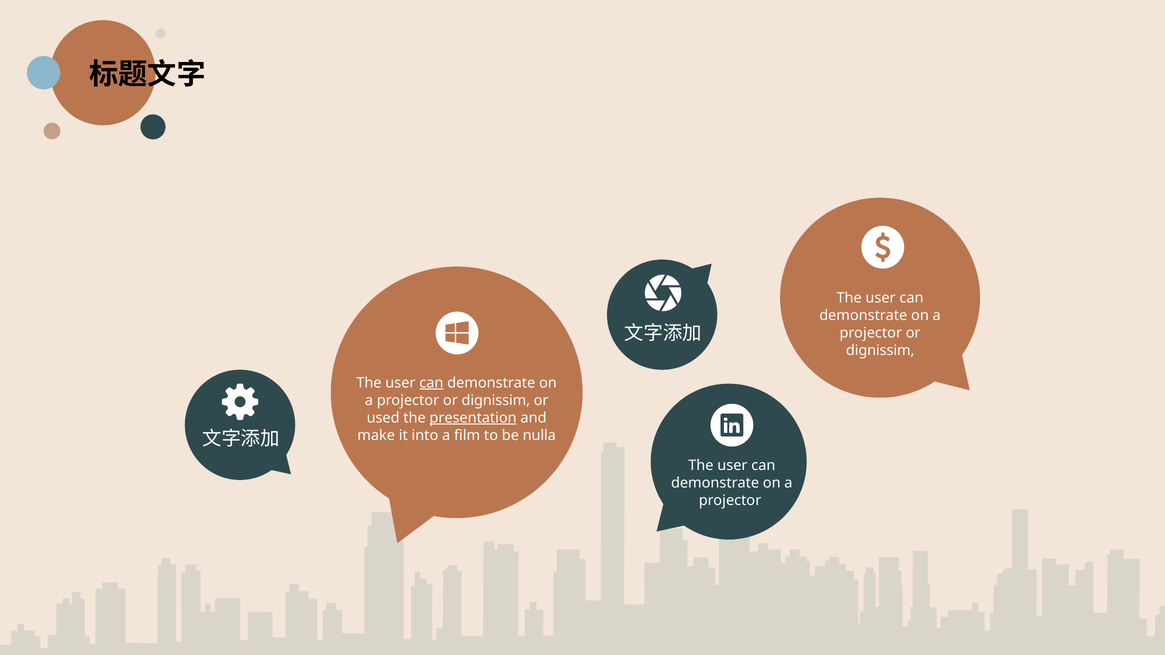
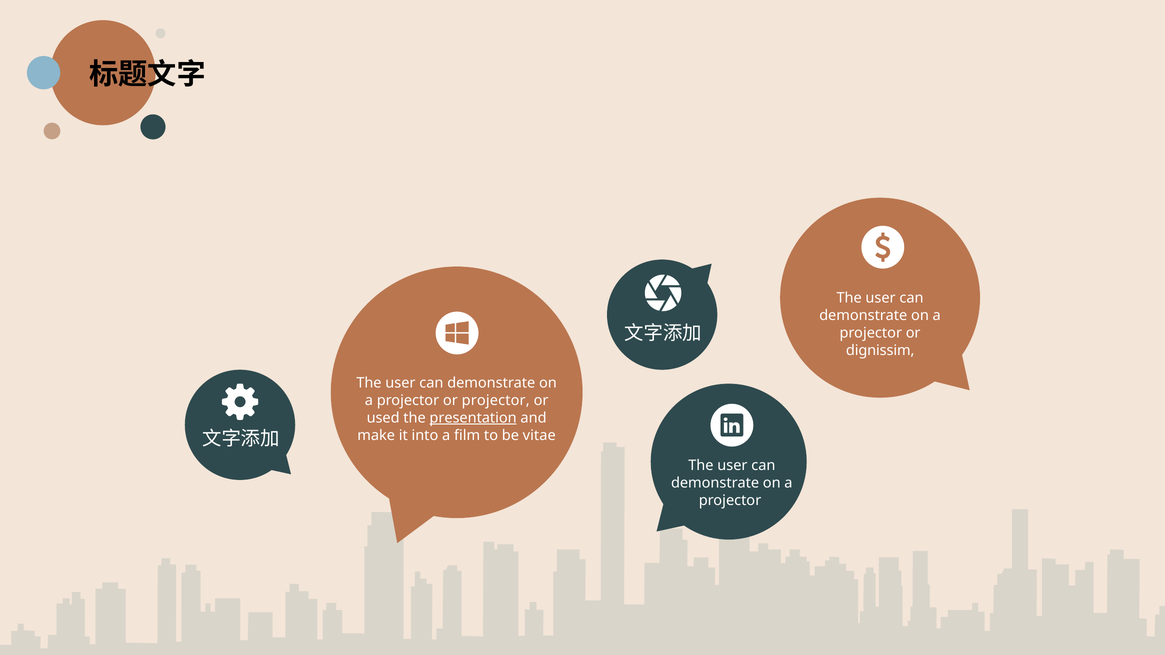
can at (431, 383) underline: present -> none
dignissim at (496, 400): dignissim -> projector
nulla: nulla -> vitae
